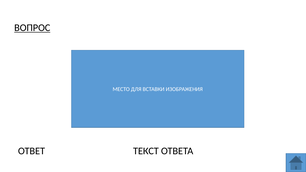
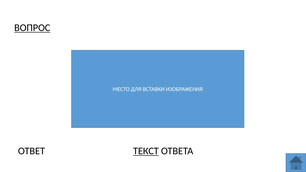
ТЕКСТ underline: none -> present
